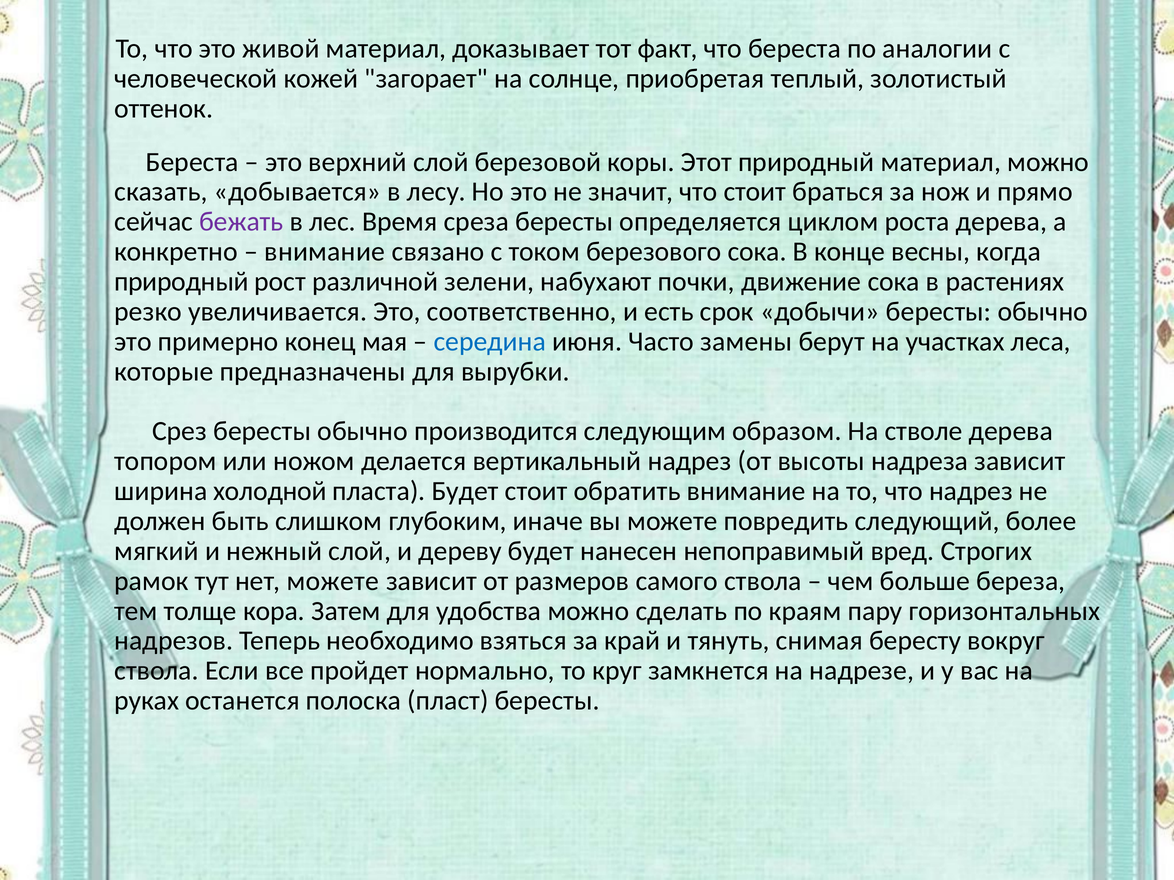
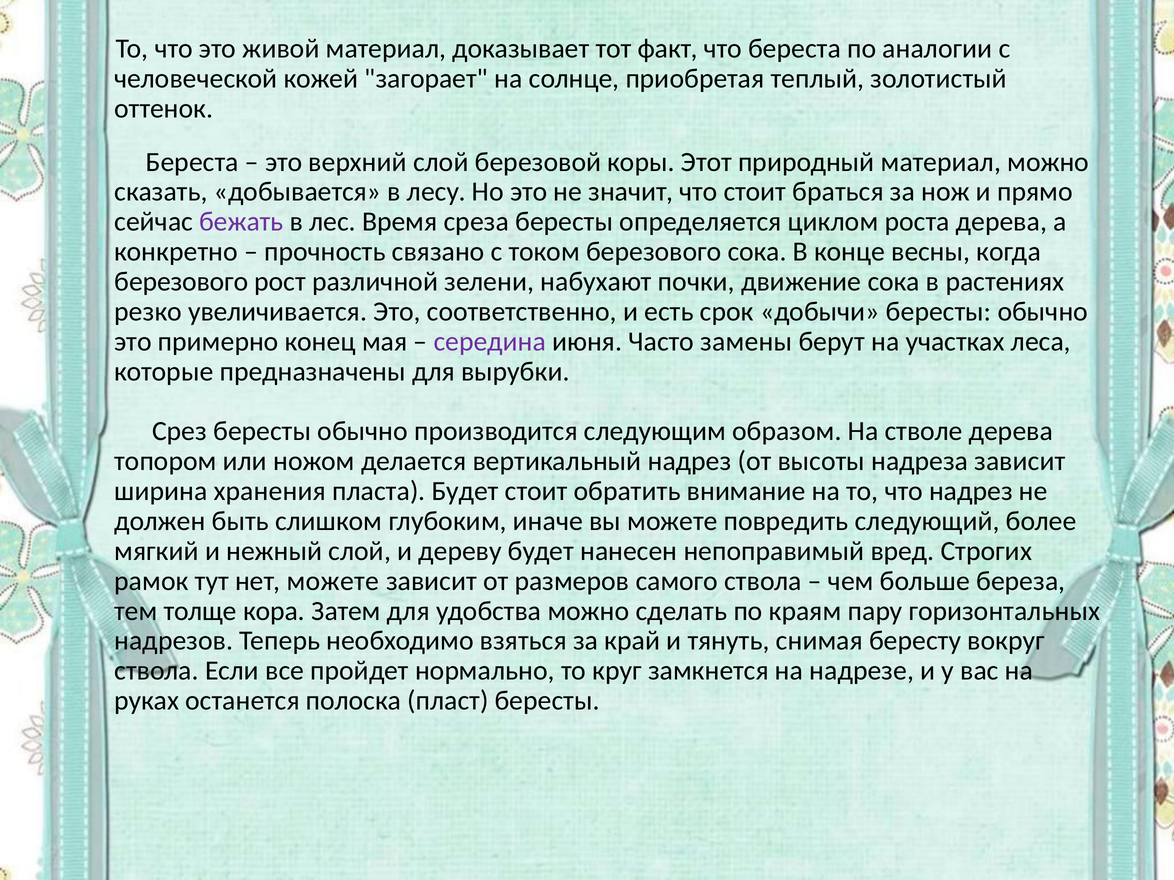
внимание at (325, 252): внимание -> прочность
природный at (181, 282): природный -> березового
середина colour: blue -> purple
холодной: холодной -> хранения
